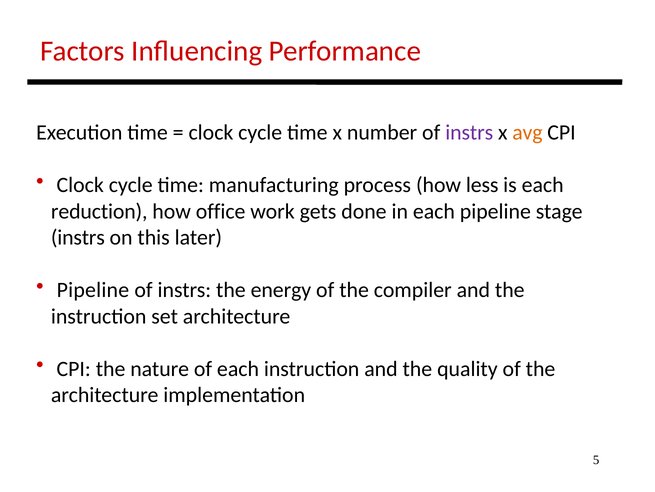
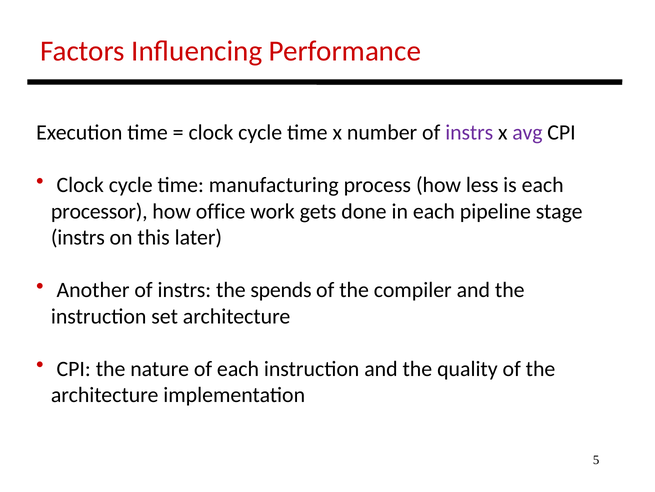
avg colour: orange -> purple
reduction: reduction -> processor
Pipeline at (93, 290): Pipeline -> Another
energy: energy -> spends
